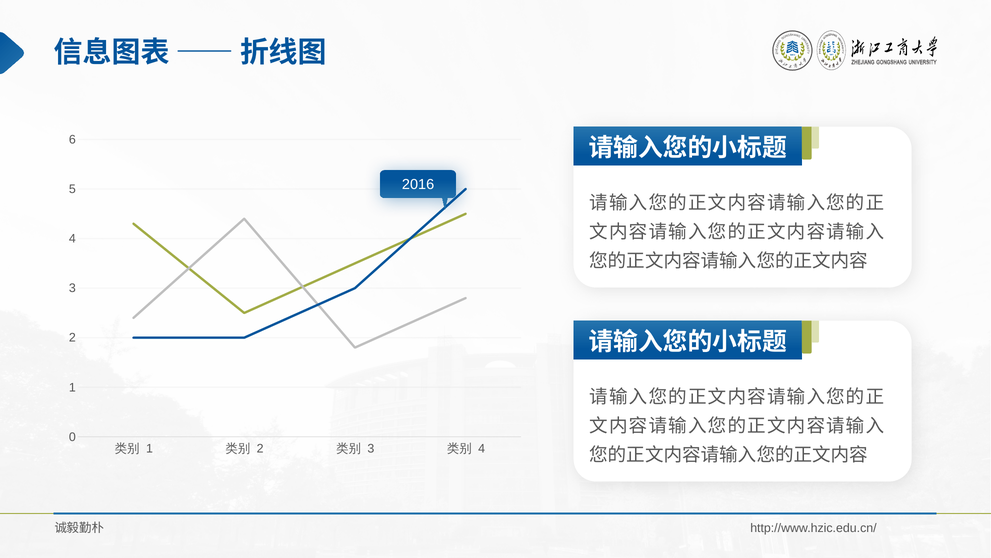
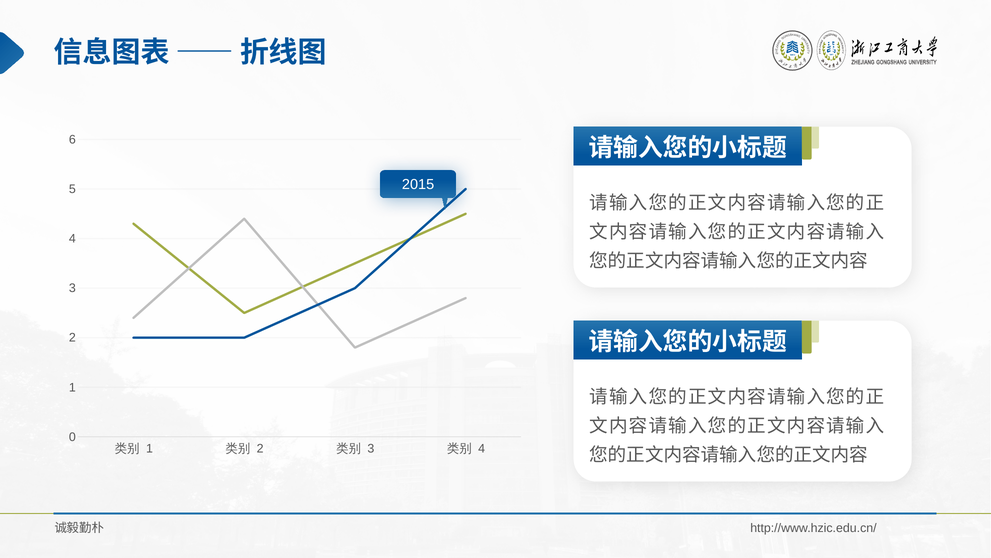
2016: 2016 -> 2015
